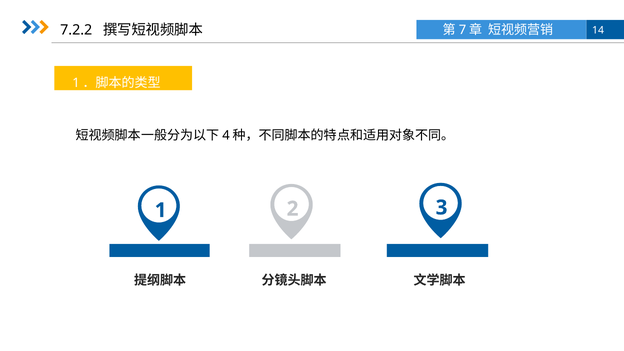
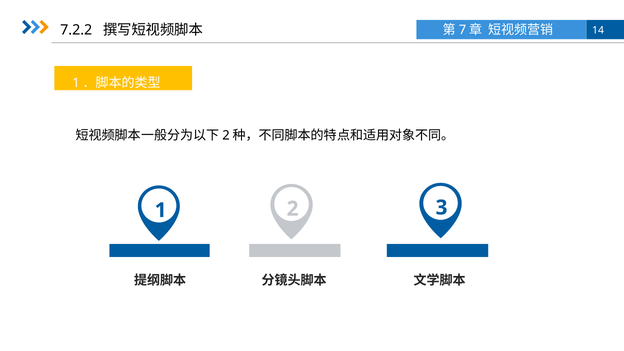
4 at (226, 136): 4 -> 2
